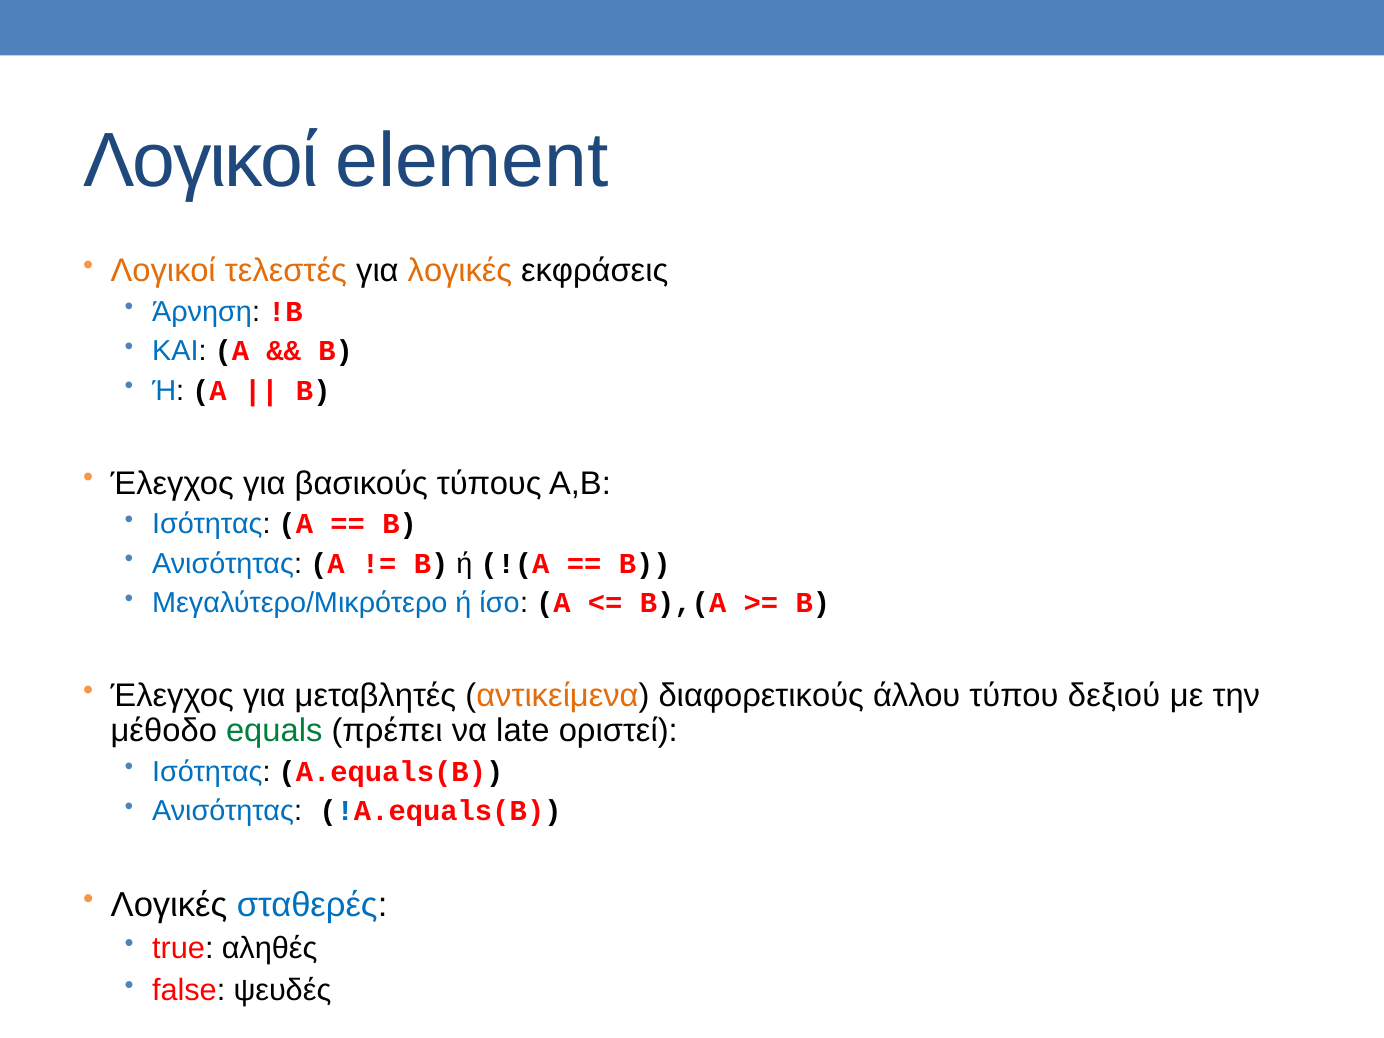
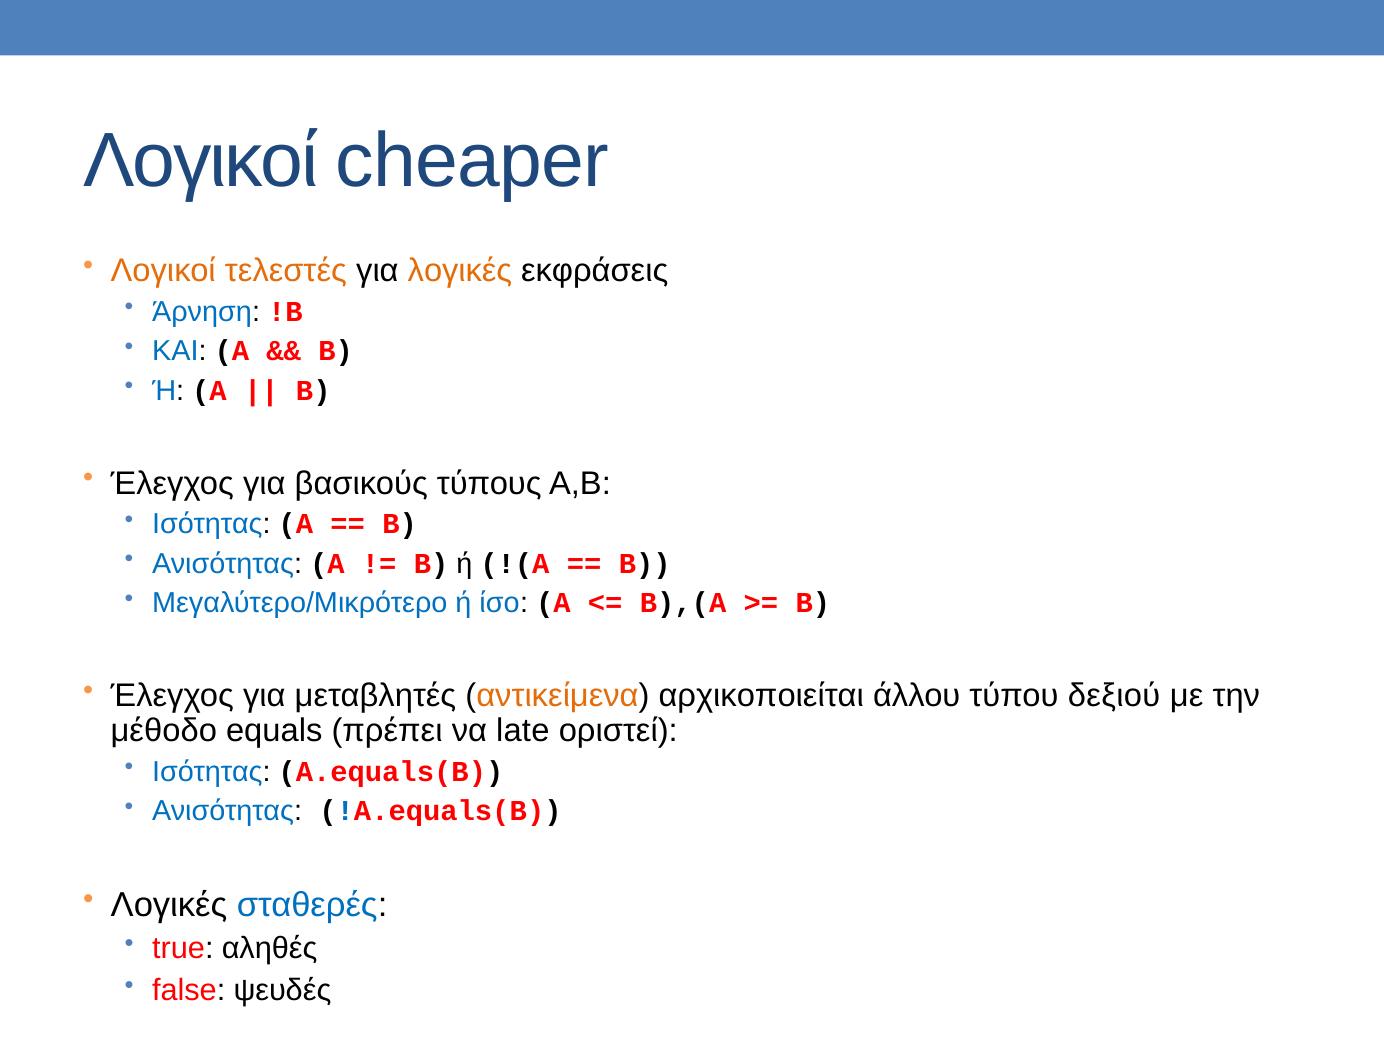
element: element -> cheaper
διαφορετικούς: διαφορετικούς -> αρχικοποιείται
equals colour: green -> black
